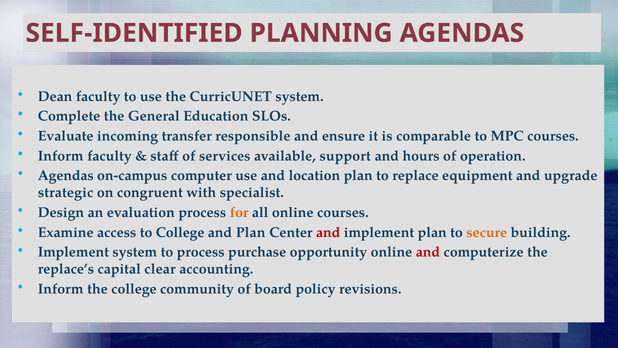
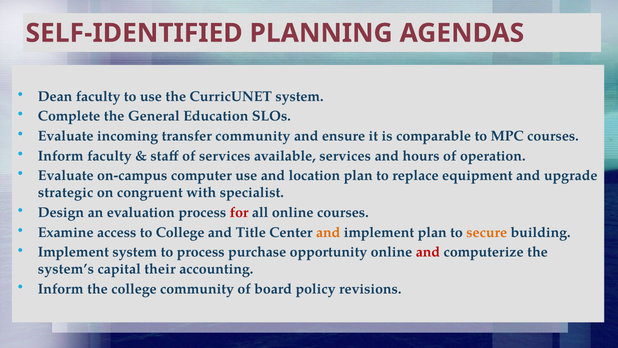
transfer responsible: responsible -> community
available support: support -> services
Agendas at (66, 176): Agendas -> Evaluate
for colour: orange -> red
and Plan: Plan -> Title
and at (328, 232) colour: red -> orange
replace’s: replace’s -> system’s
clear: clear -> their
